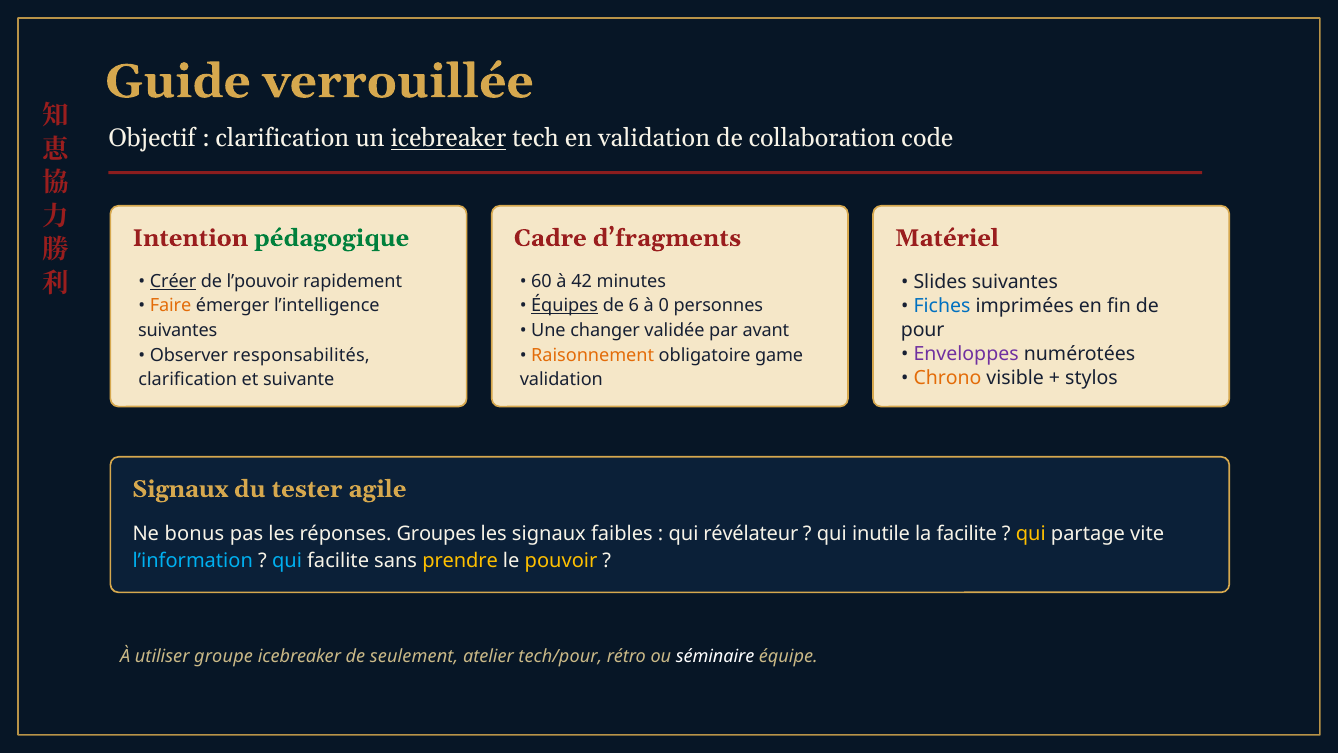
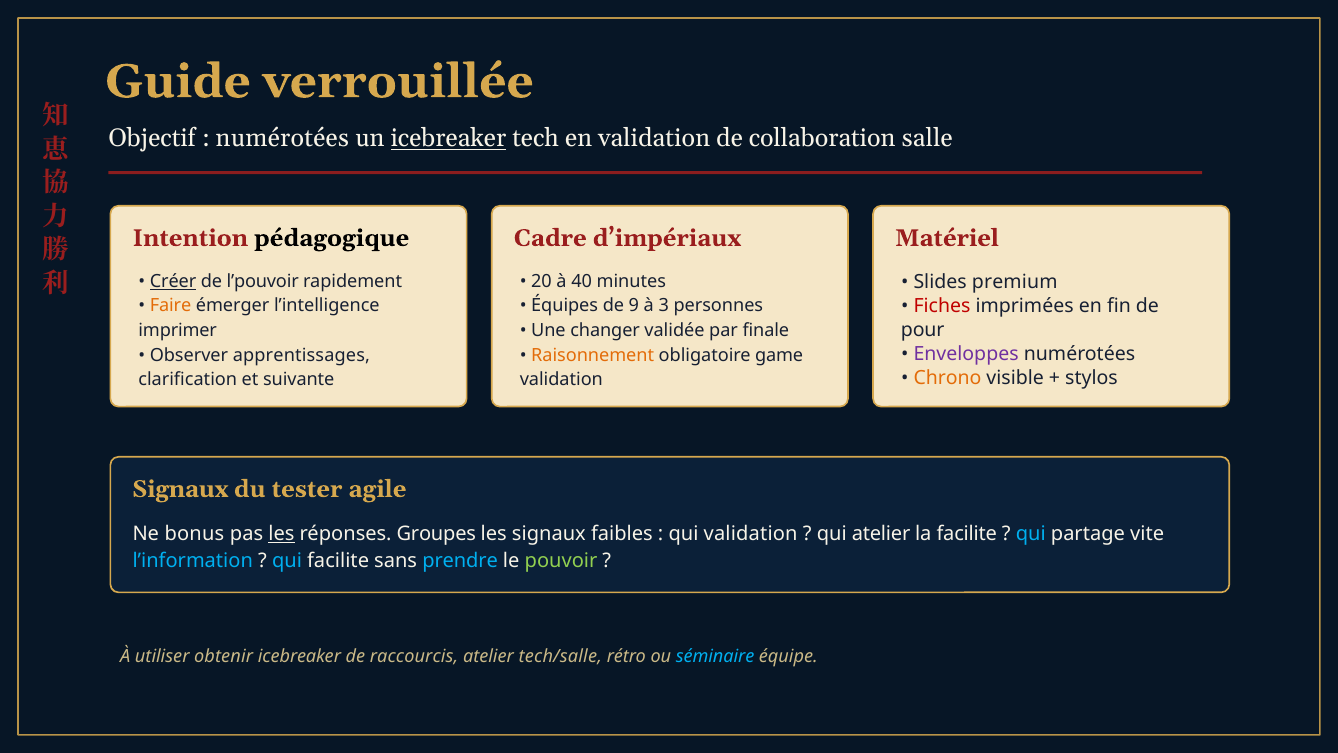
clarification at (282, 139): clarification -> numérotées
code: code -> salle
pédagogique colour: green -> black
d’fragments: d’fragments -> d’impériaux
60: 60 -> 20
42: 42 -> 40
Slides suivantes: suivantes -> premium
Équipes underline: present -> none
6: 6 -> 9
0: 0 -> 3
Fiches colour: blue -> red
suivantes at (178, 330): suivantes -> imprimer
avant: avant -> finale
responsabilités: responsabilités -> apprentissages
les at (281, 534) underline: none -> present
qui révélateur: révélateur -> validation
qui inutile: inutile -> atelier
qui at (1031, 534) colour: yellow -> light blue
prendre colour: yellow -> light blue
pouvoir colour: yellow -> light green
groupe: groupe -> obtenir
seulement: seulement -> raccourcis
tech/pour: tech/pour -> tech/salle
séminaire colour: white -> light blue
